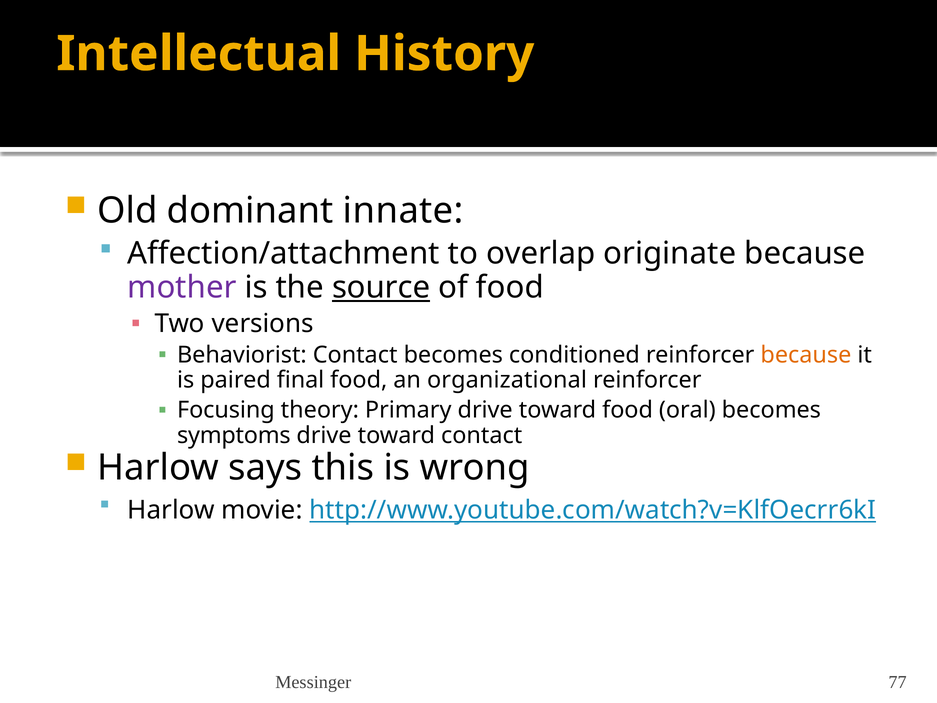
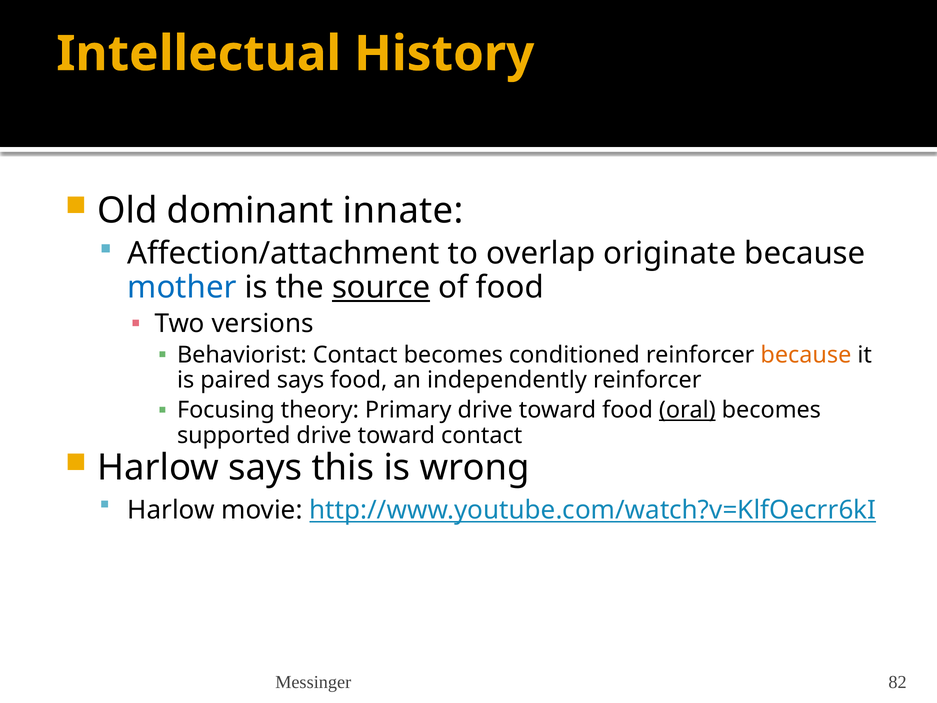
mother colour: purple -> blue
paired final: final -> says
organizational: organizational -> independently
oral underline: none -> present
symptoms: symptoms -> supported
77: 77 -> 82
